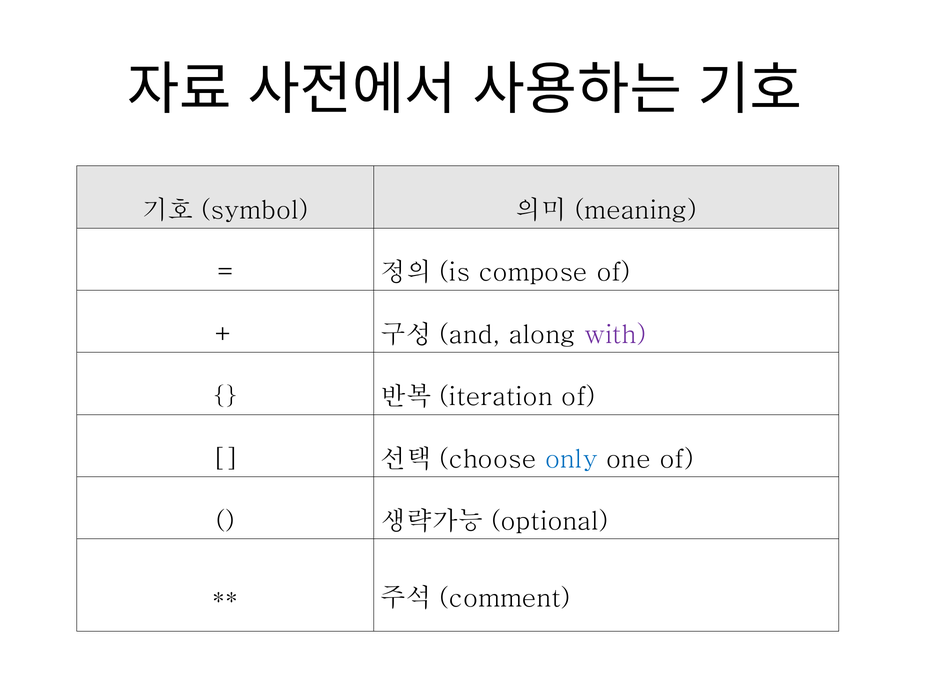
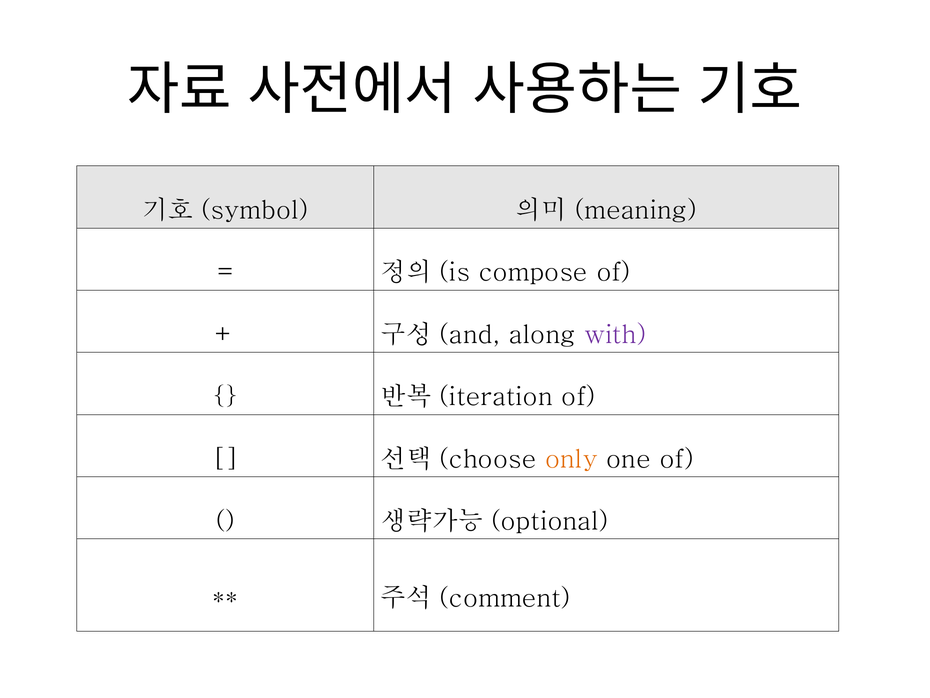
only colour: blue -> orange
